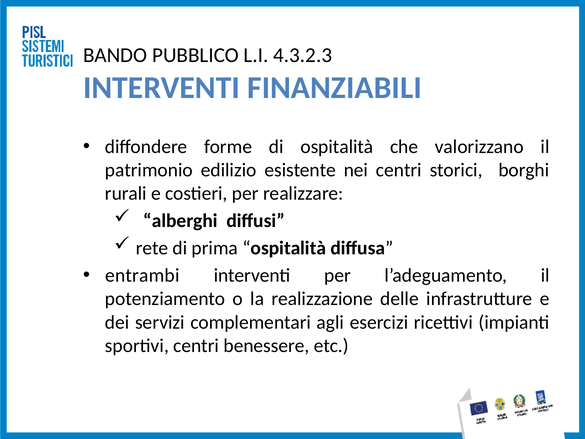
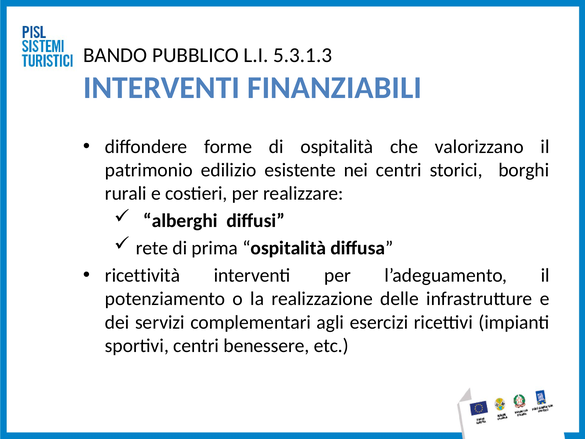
4.3.2.3: 4.3.2.3 -> 5.3.1.3
entrambi: entrambi -> ricettività
